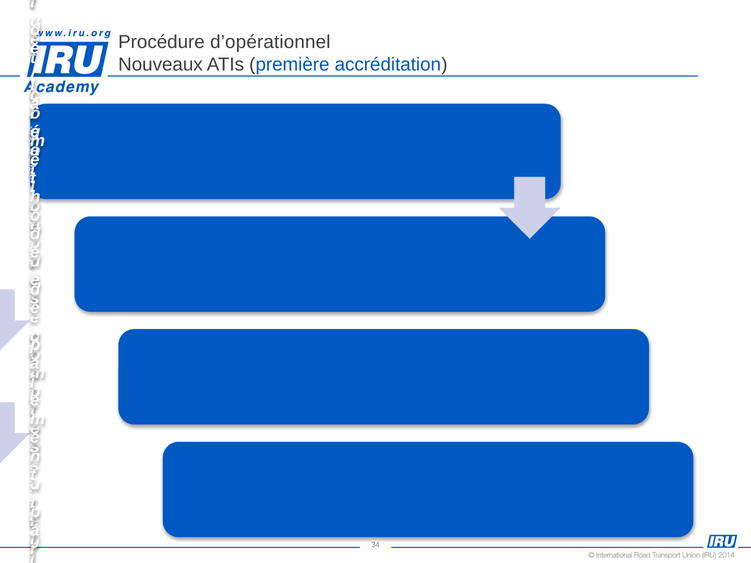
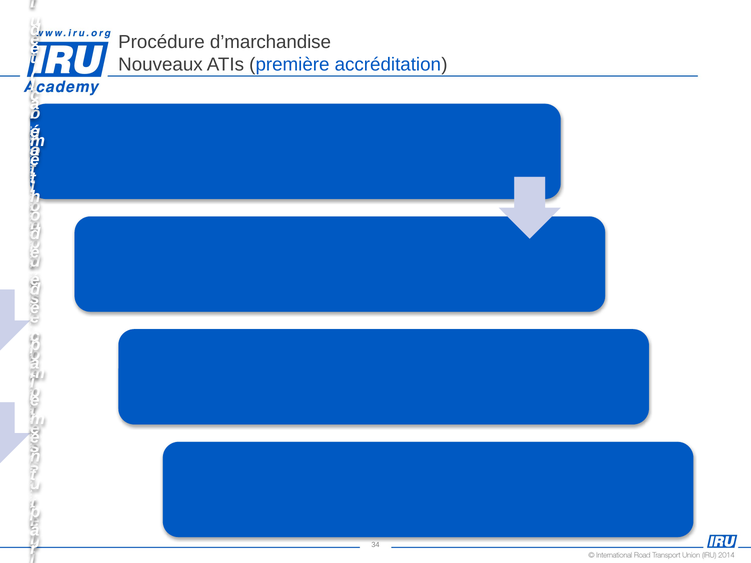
d’opérationnel: d’opérationnel -> d’marchandise
